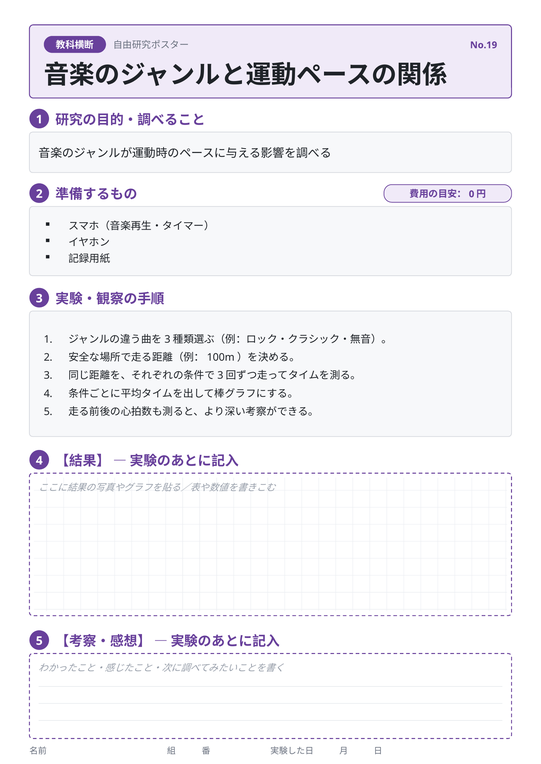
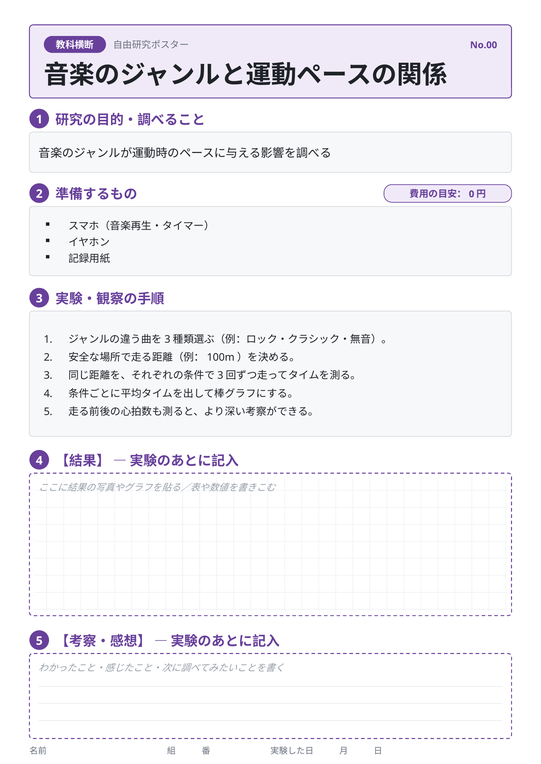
No.19: No.19 -> No.00
